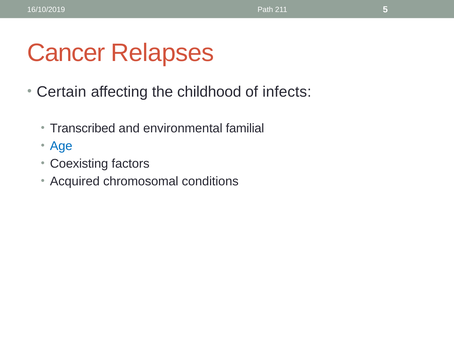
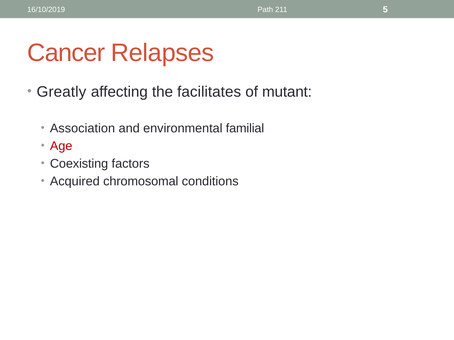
Certain: Certain -> Greatly
childhood: childhood -> facilitates
infects: infects -> mutant
Transcribed: Transcribed -> Association
Age colour: blue -> red
